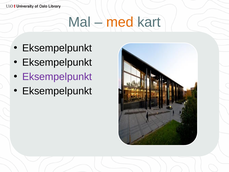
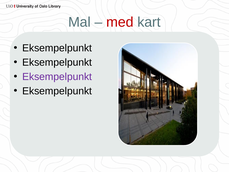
med colour: orange -> red
